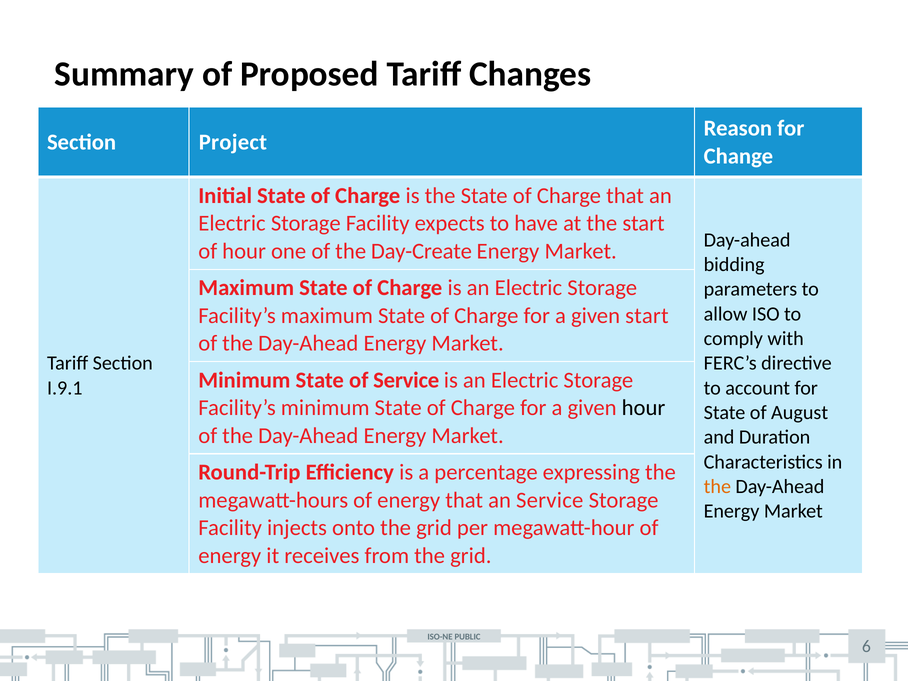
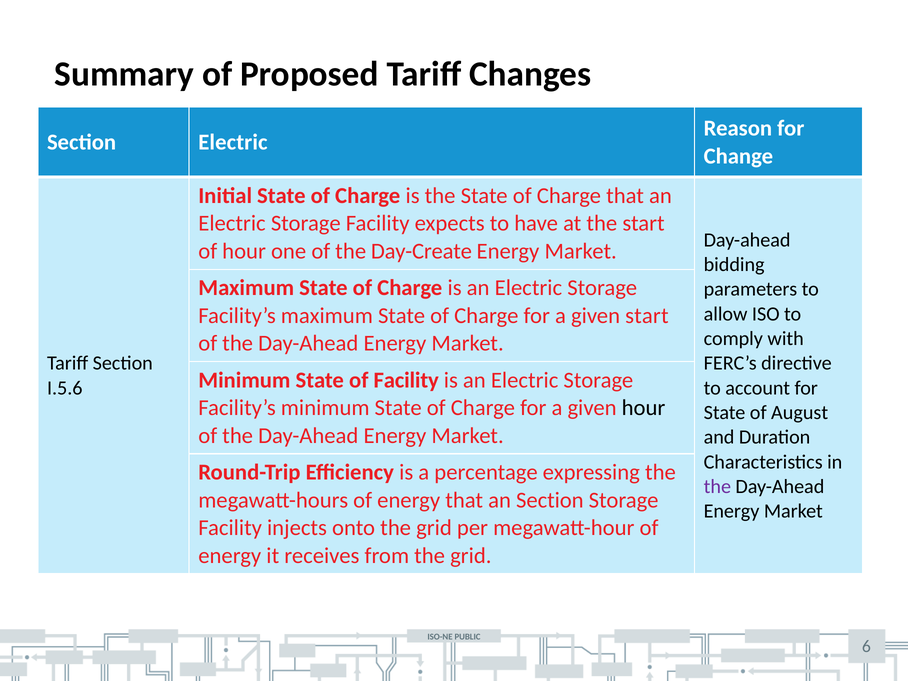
Section Project: Project -> Electric
of Service: Service -> Facility
I.9.1: I.9.1 -> I.5.6
the at (717, 487) colour: orange -> purple
an Service: Service -> Section
